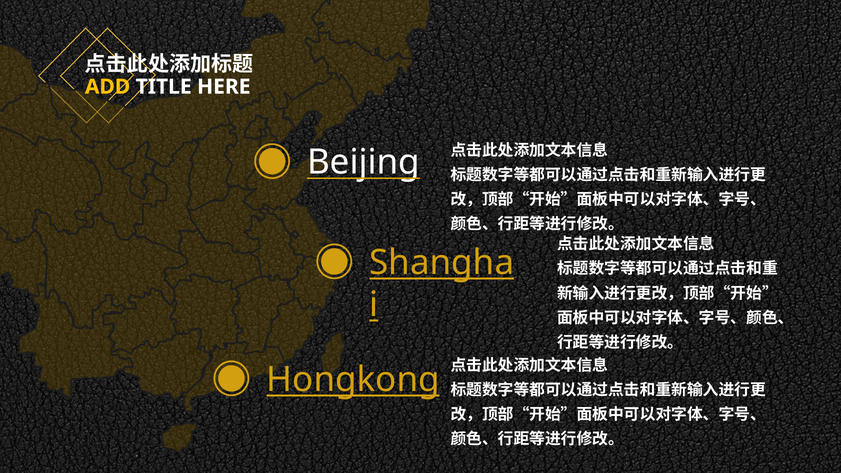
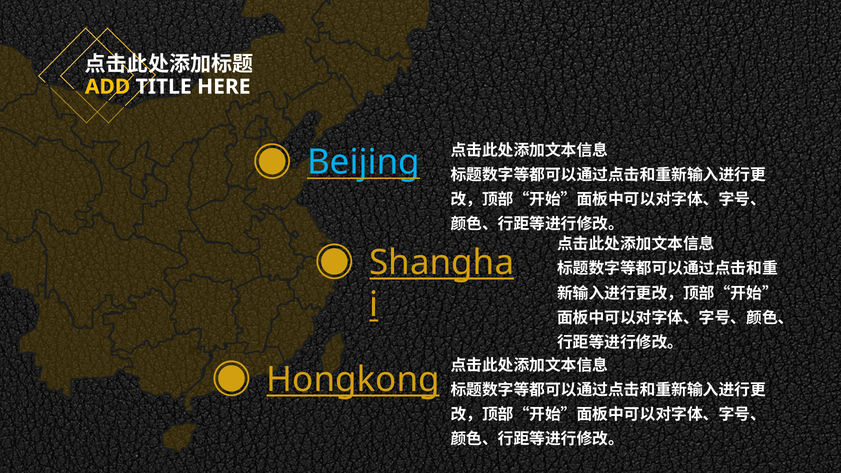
Beijing colour: white -> light blue
